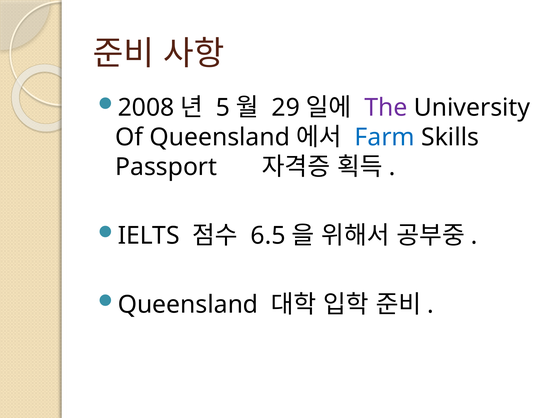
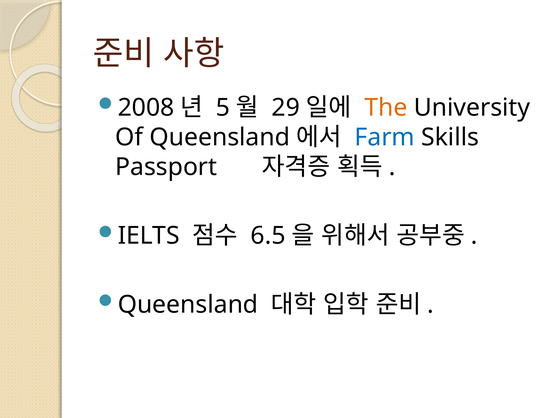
The colour: purple -> orange
